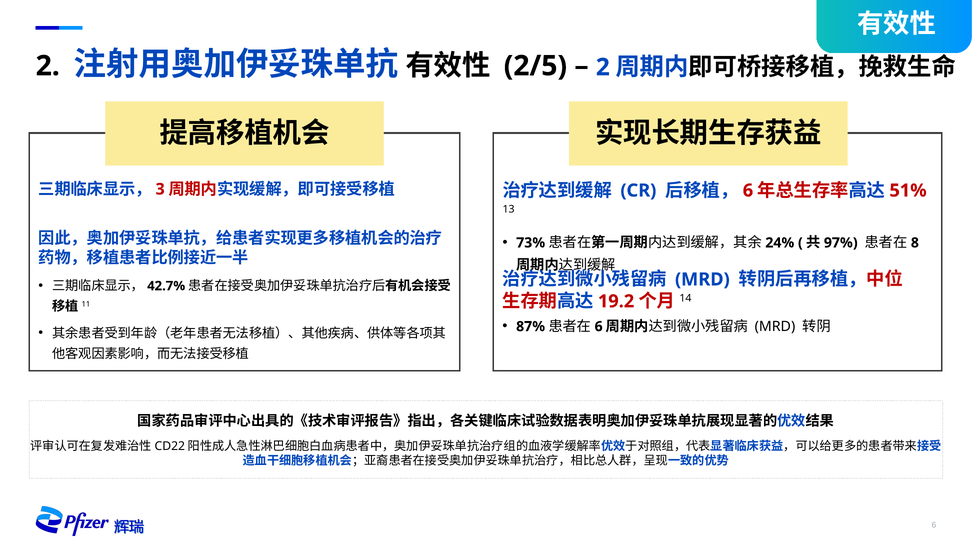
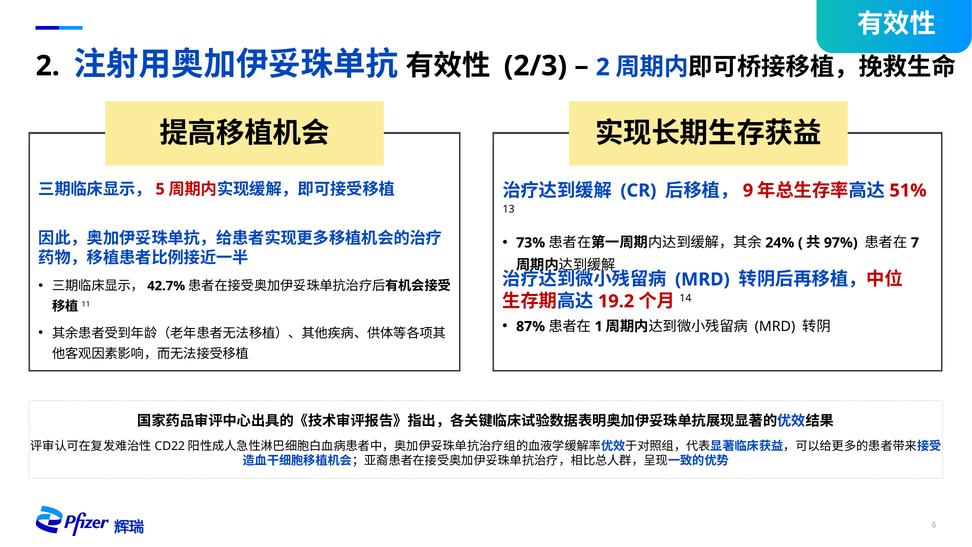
2/5: 2/5 -> 2/3
3: 3 -> 5
6 at (748, 191): 6 -> 9
8: 8 -> 7
6 at (599, 326): 6 -> 1
